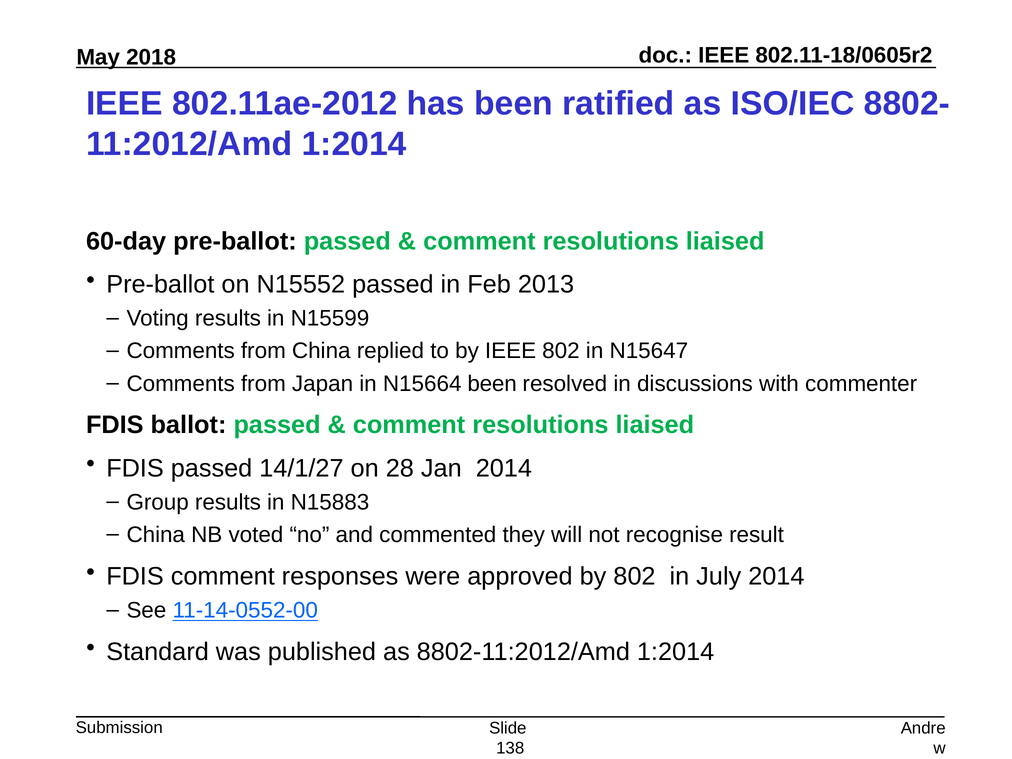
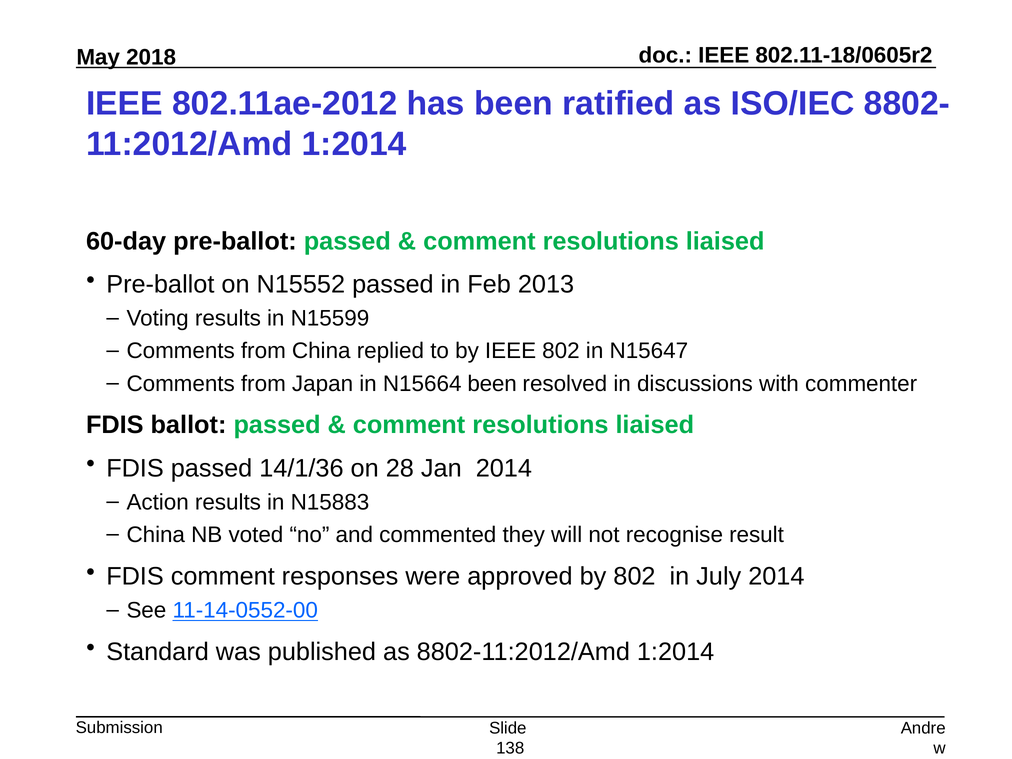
14/1/27: 14/1/27 -> 14/1/36
Group: Group -> Action
